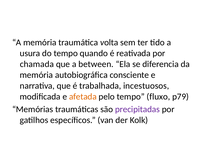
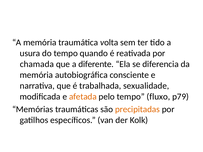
between: between -> diferente
incestuosos: incestuosos -> sexualidade
precipitadas colour: purple -> orange
